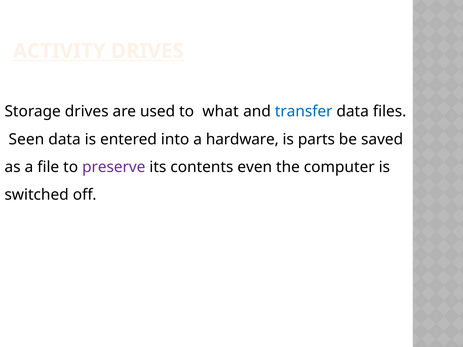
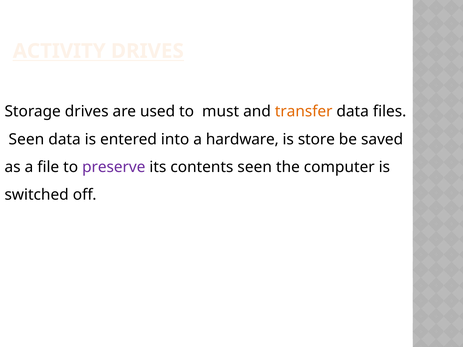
what: what -> must
transfer colour: blue -> orange
parts: parts -> store
contents even: even -> seen
